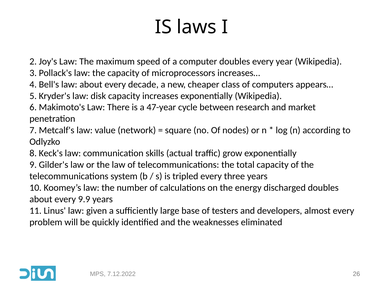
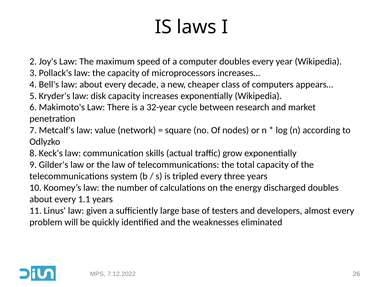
47-year: 47-year -> 32-year
9.9: 9.9 -> 1.1
